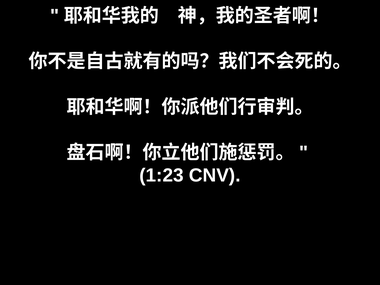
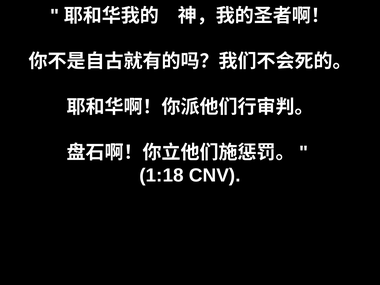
1:23: 1:23 -> 1:18
